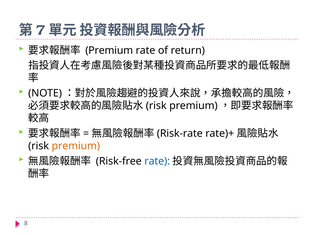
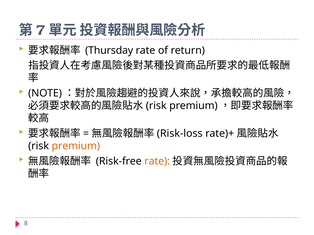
Premium at (109, 50): Premium -> Thursday
Risk-rate: Risk-rate -> Risk-loss
rate at (157, 161) colour: blue -> orange
